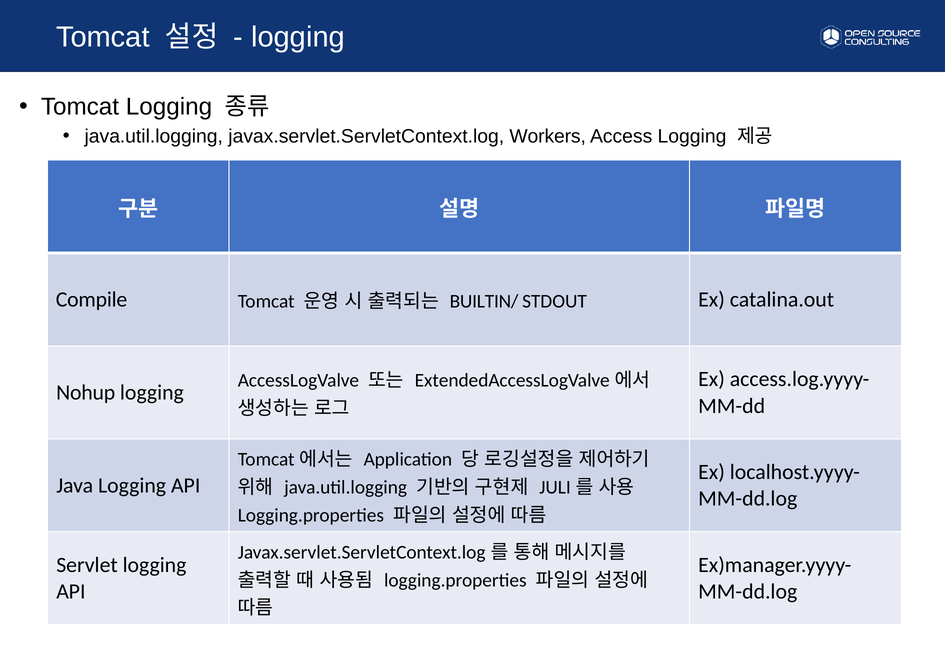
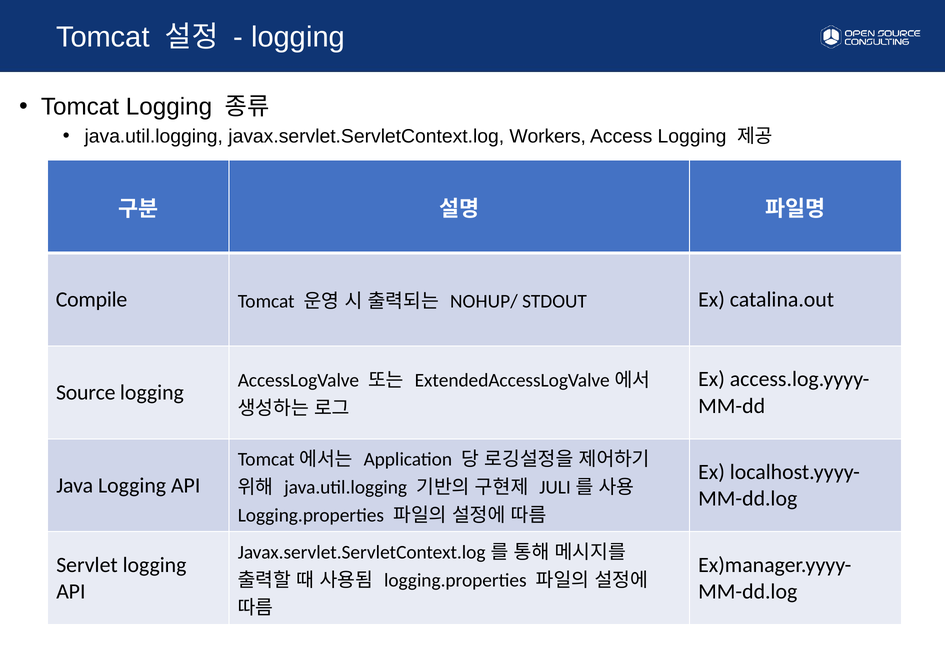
BUILTIN/: BUILTIN/ -> NOHUP/
Nohup: Nohup -> Source
